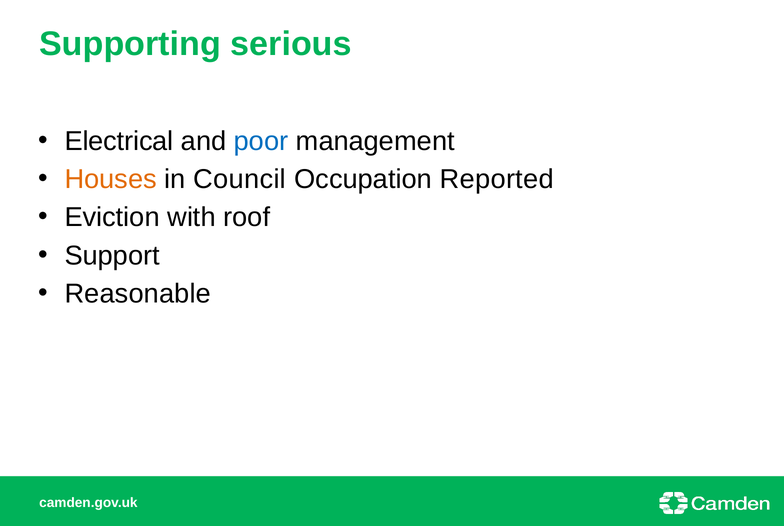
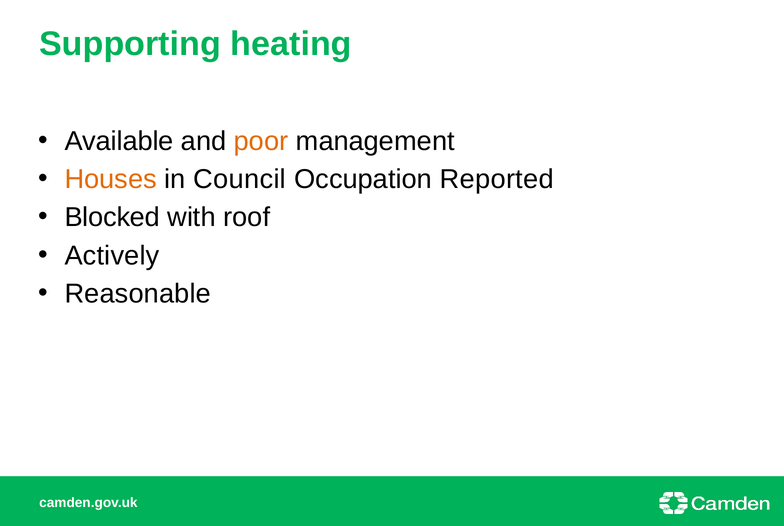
serious: serious -> heating
Electrical: Electrical -> Available
poor colour: blue -> orange
Eviction: Eviction -> Blocked
Support: Support -> Actively
